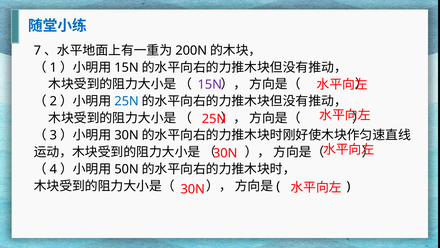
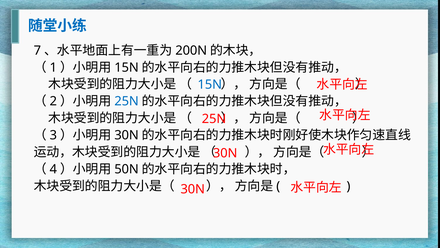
15N at (210, 84) colour: purple -> blue
